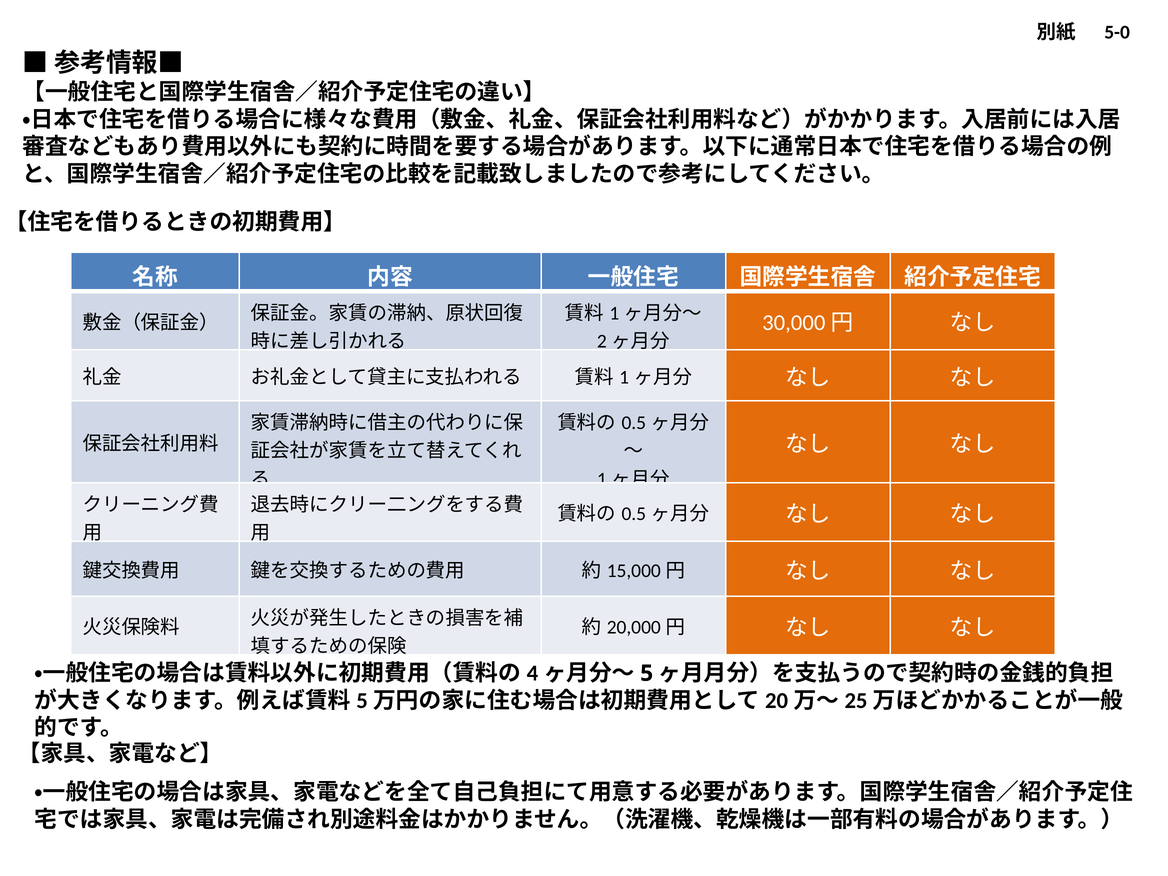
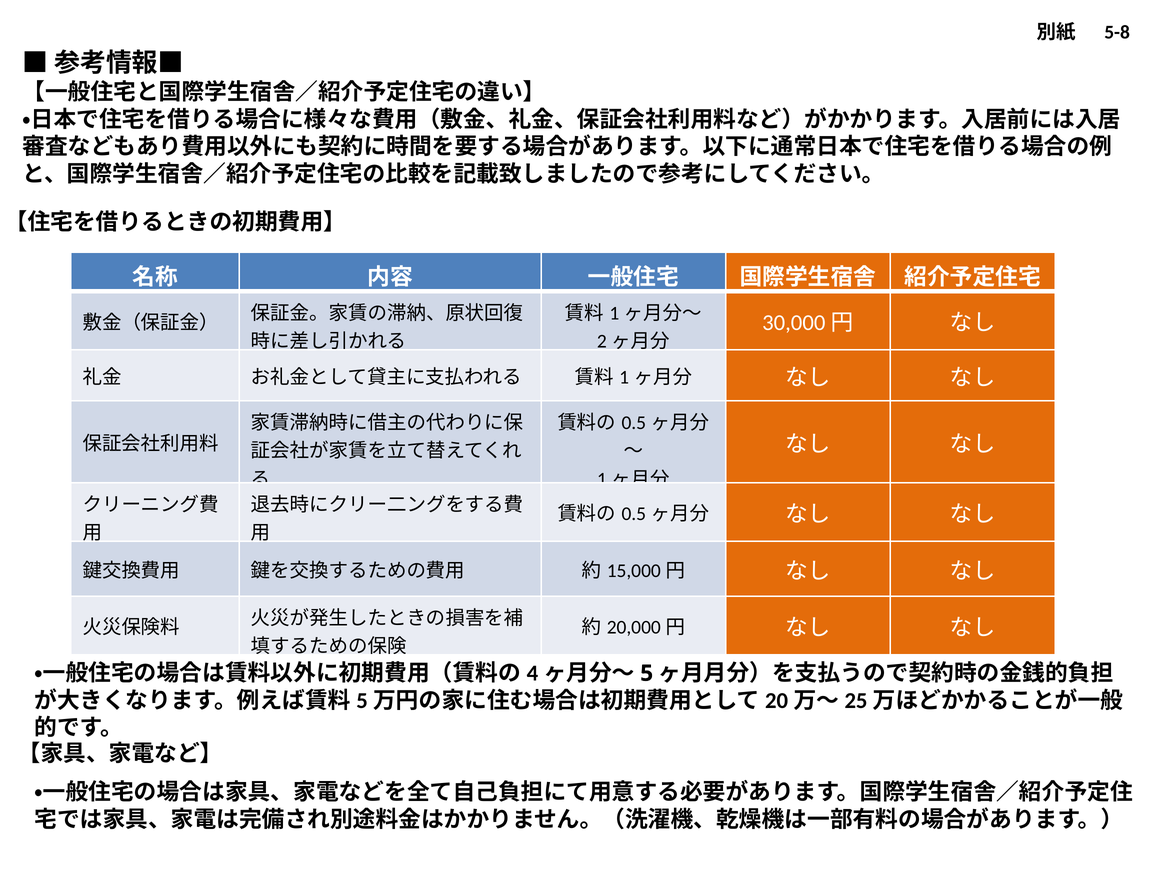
5-0: 5-0 -> 5-8
